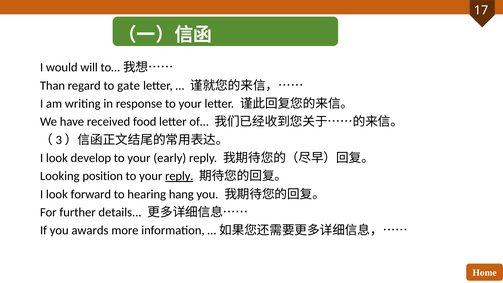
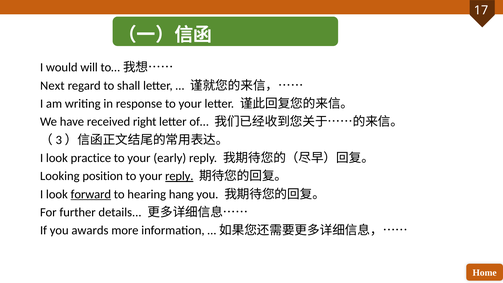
Than: Than -> Next
gate: gate -> shall
food: food -> right
develop: develop -> practice
forward underline: none -> present
